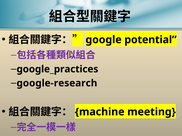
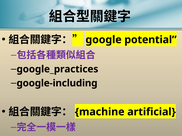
google-research: google-research -> google-including
meeting: meeting -> artificial
